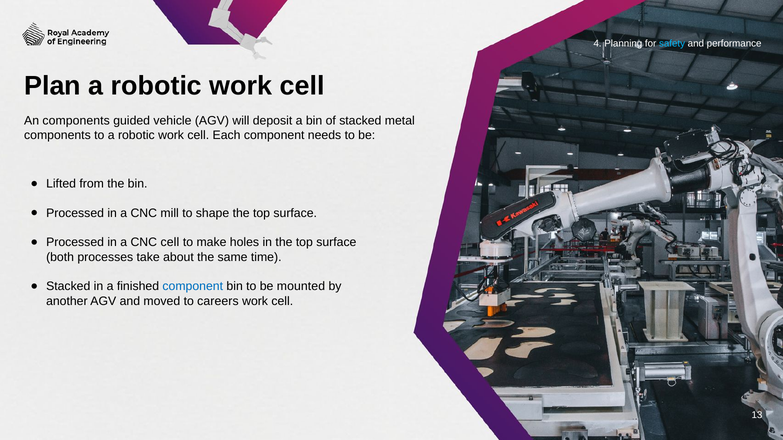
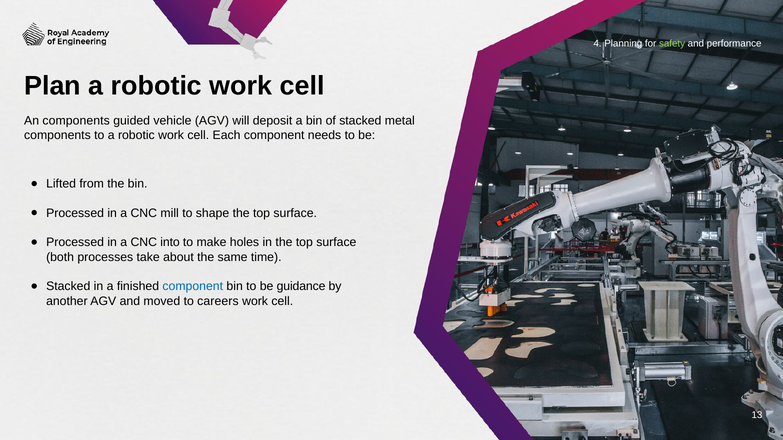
safety colour: light blue -> light green
CNC cell: cell -> into
mounted: mounted -> guidance
